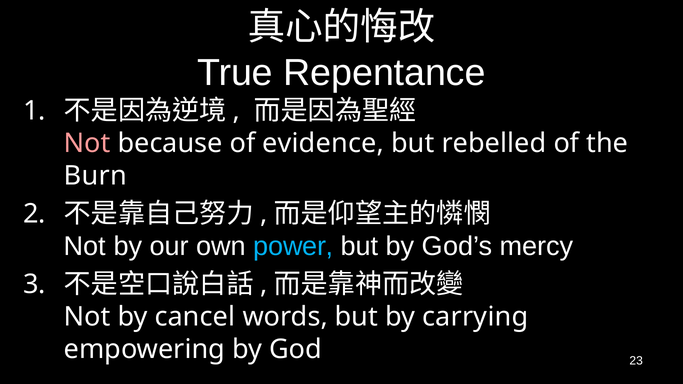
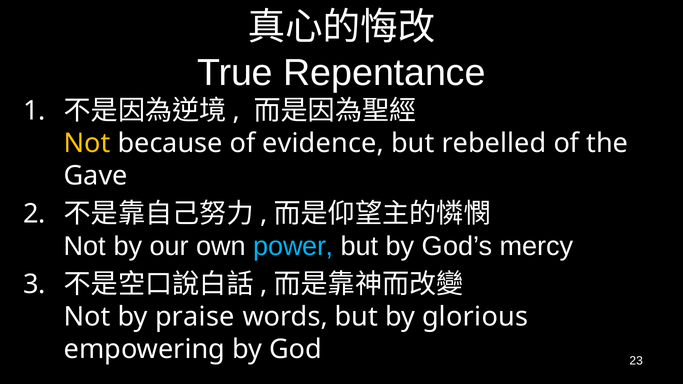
Not at (87, 143) colour: pink -> yellow
Burn: Burn -> Gave
cancel: cancel -> praise
carrying: carrying -> glorious
